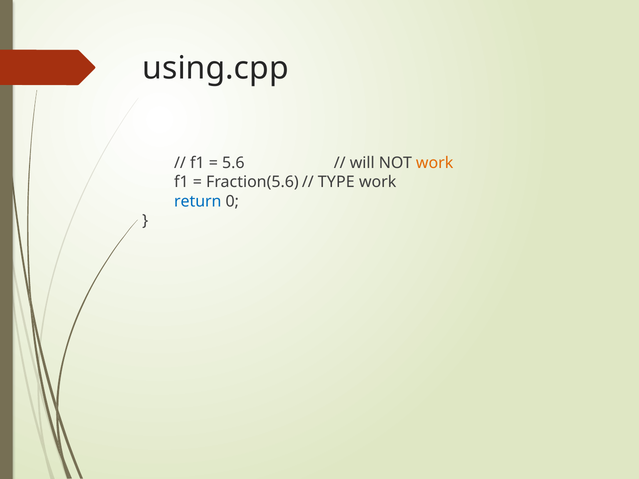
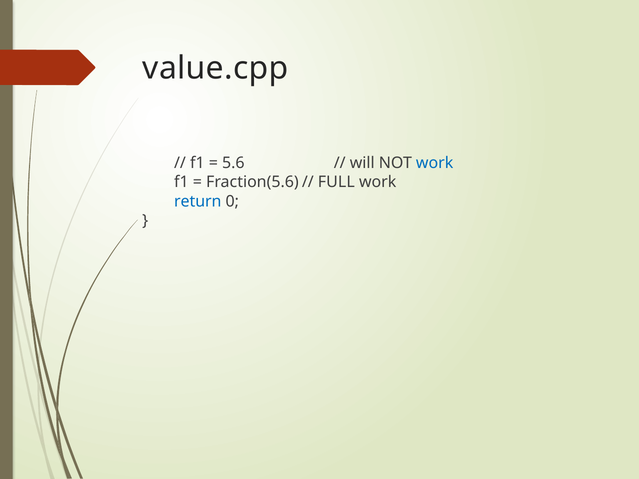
using.cpp: using.cpp -> value.cpp
work at (435, 163) colour: orange -> blue
TYPE: TYPE -> FULL
